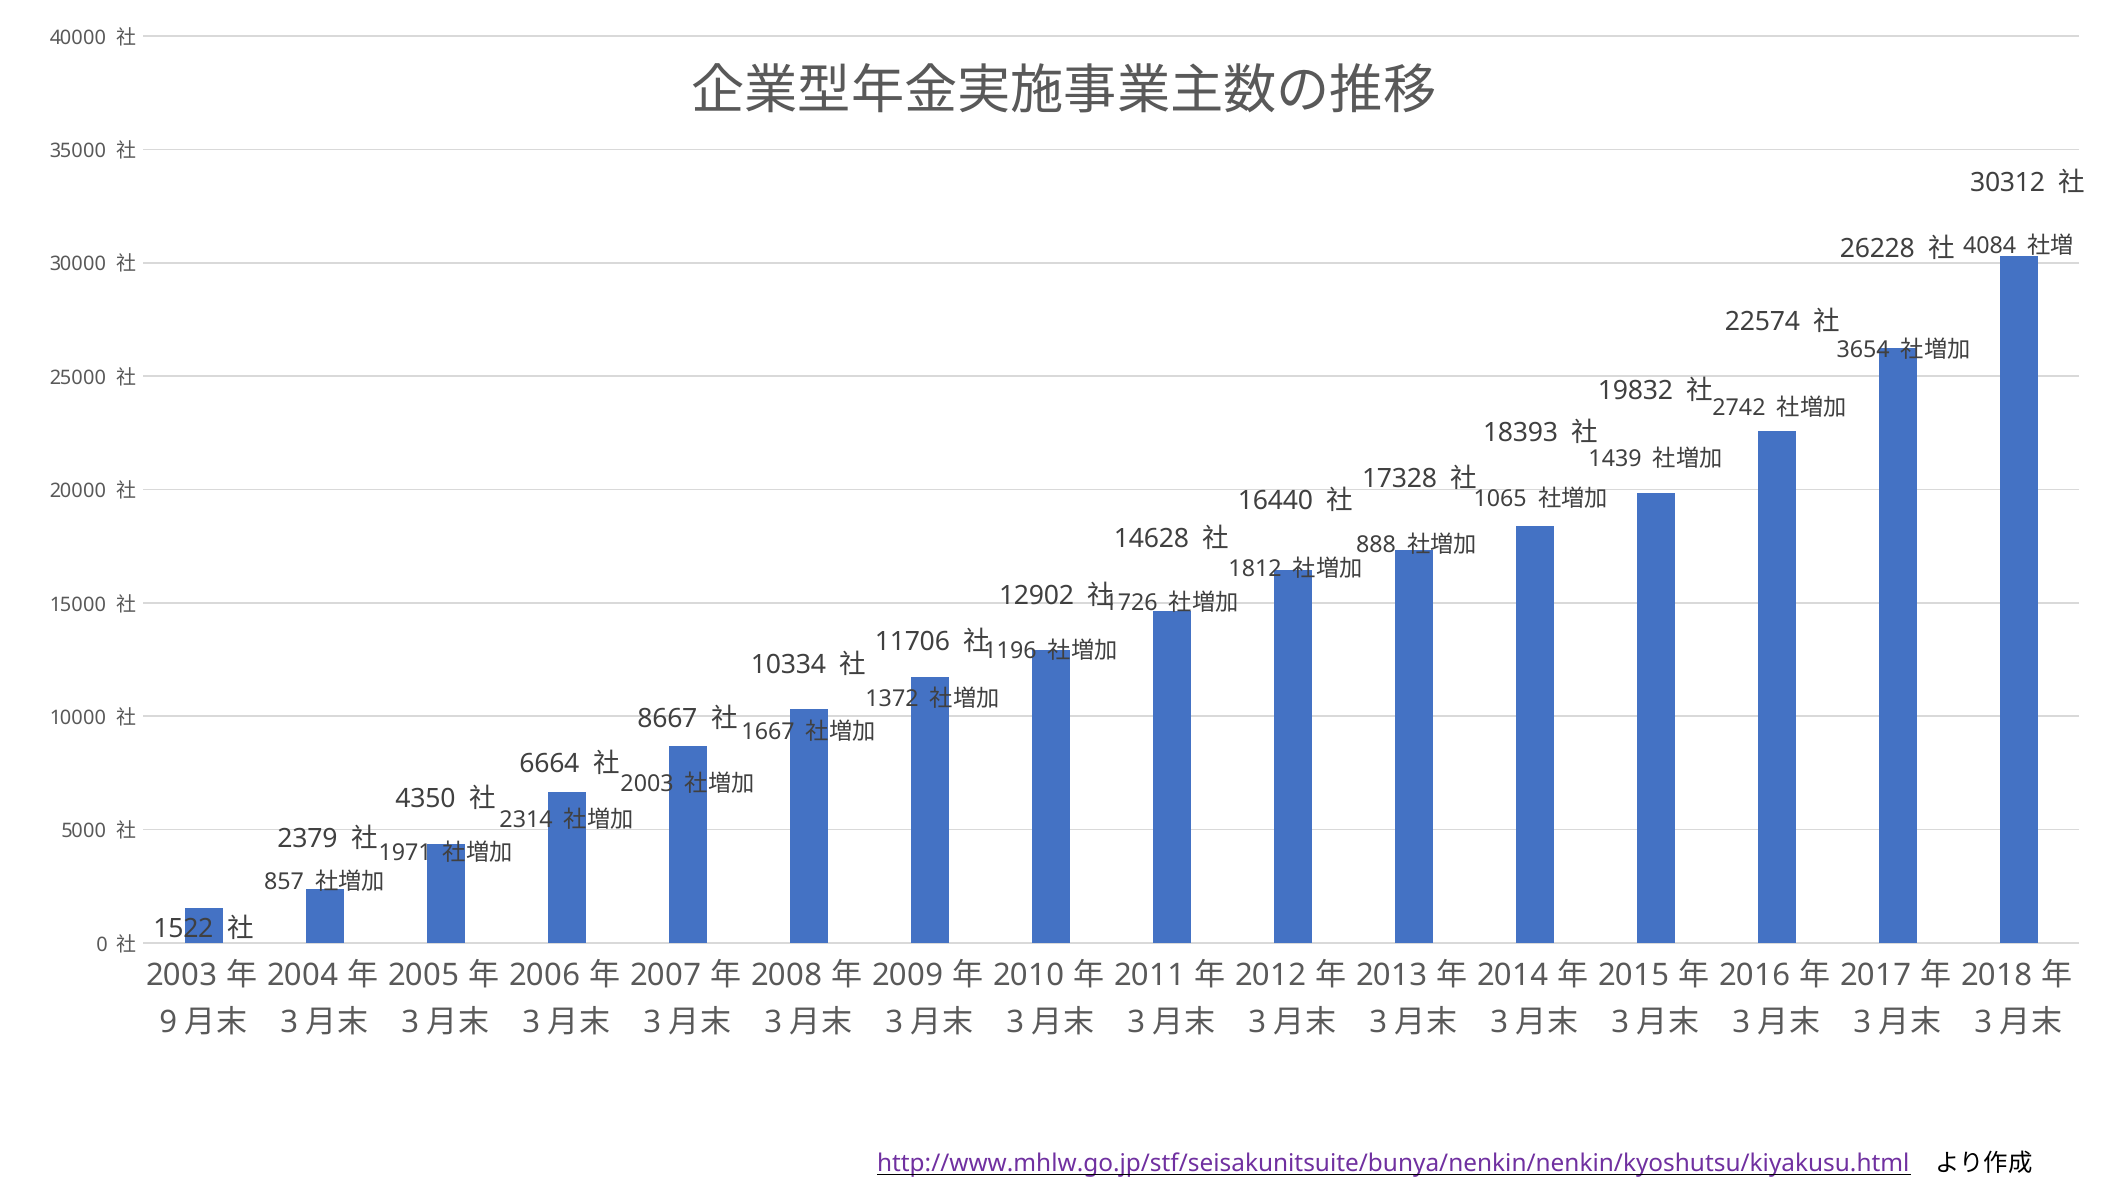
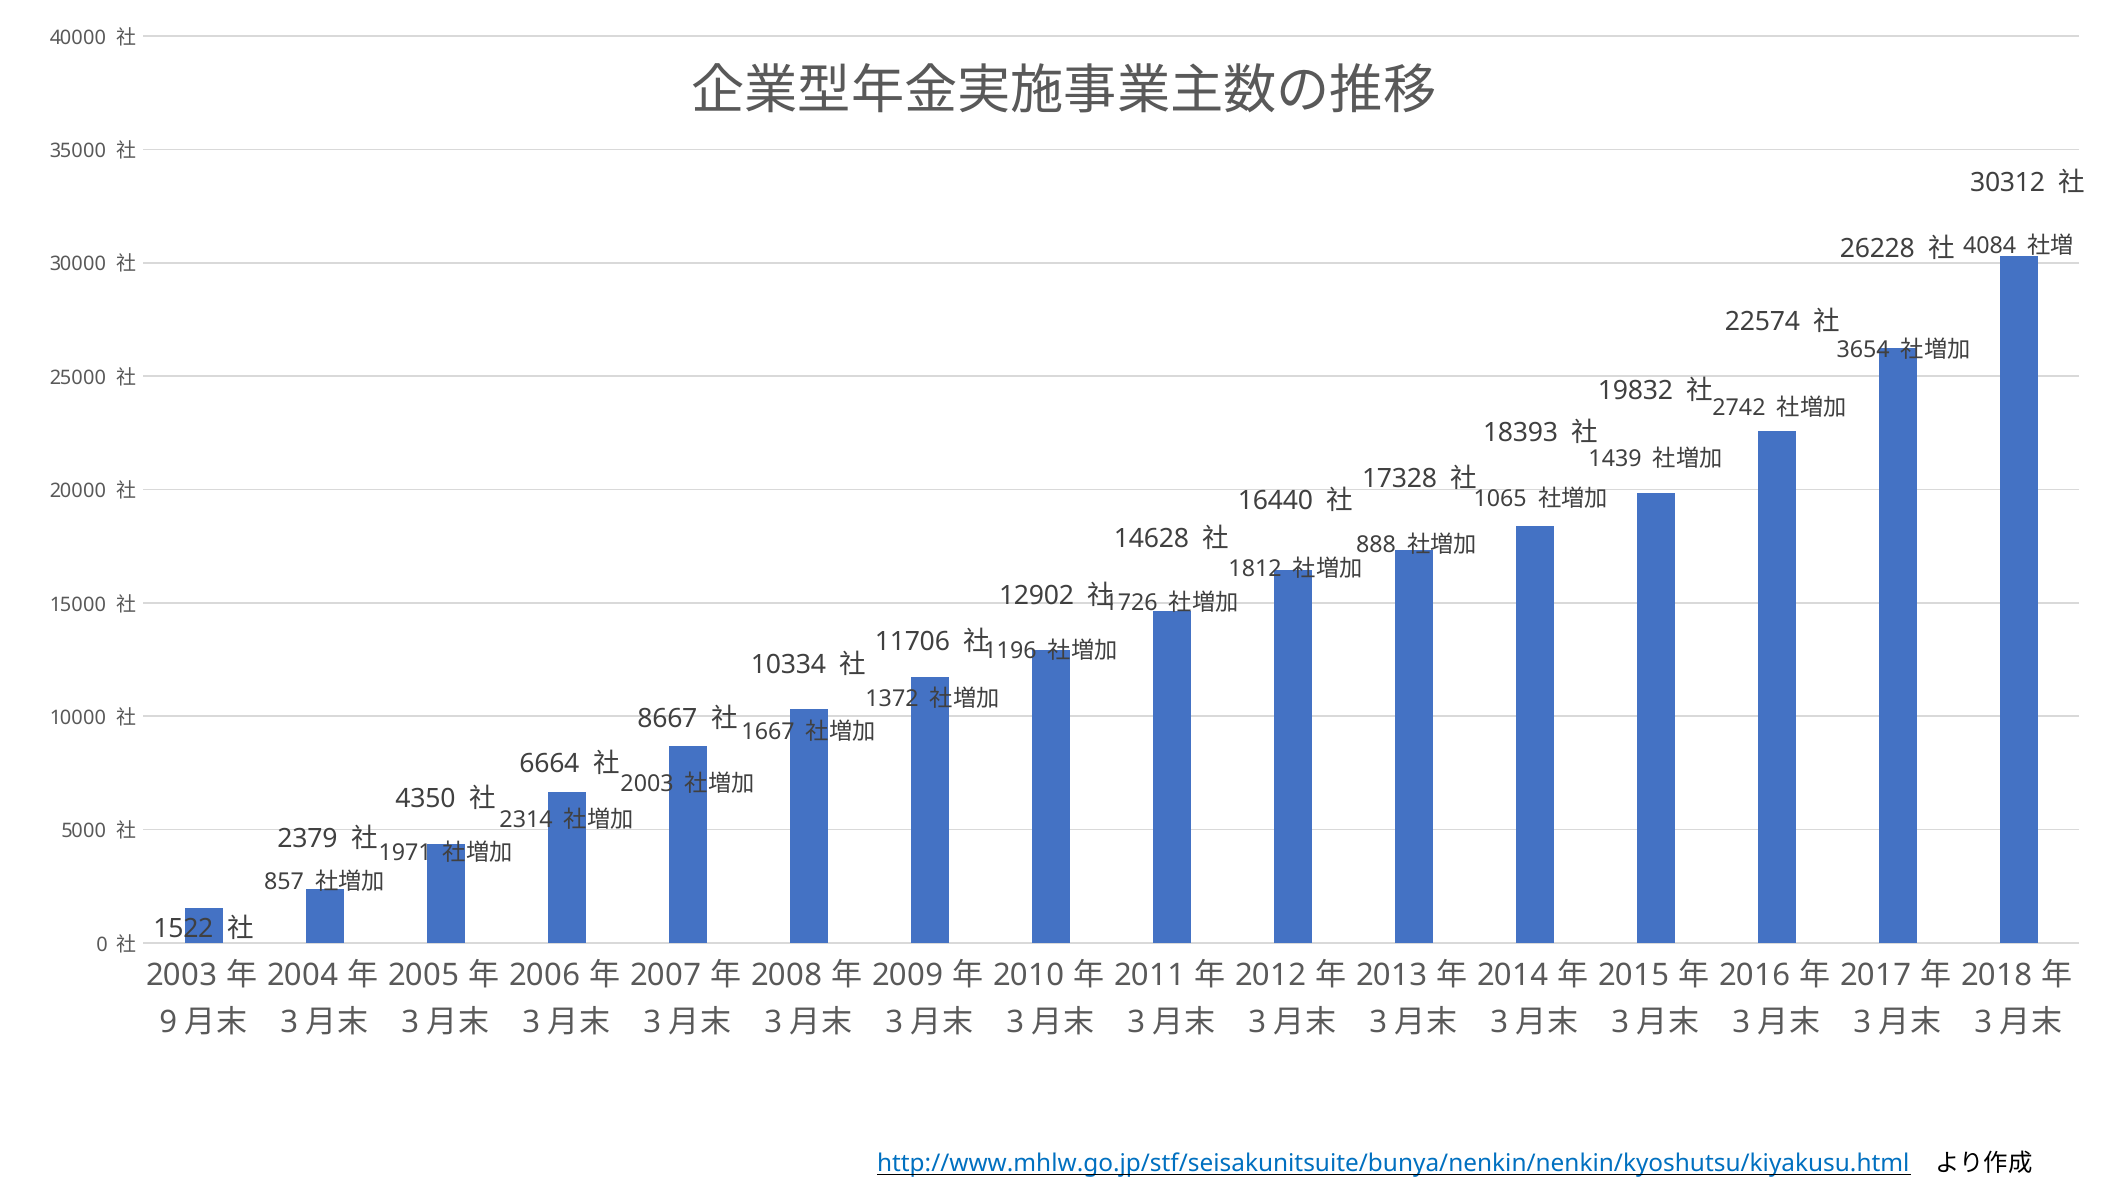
http://www.mhlw.go.jp/stf/seisakunitsuite/bunya/nenkin/nenkin/kyoshutsu/kiyakusu.html colour: purple -> blue
